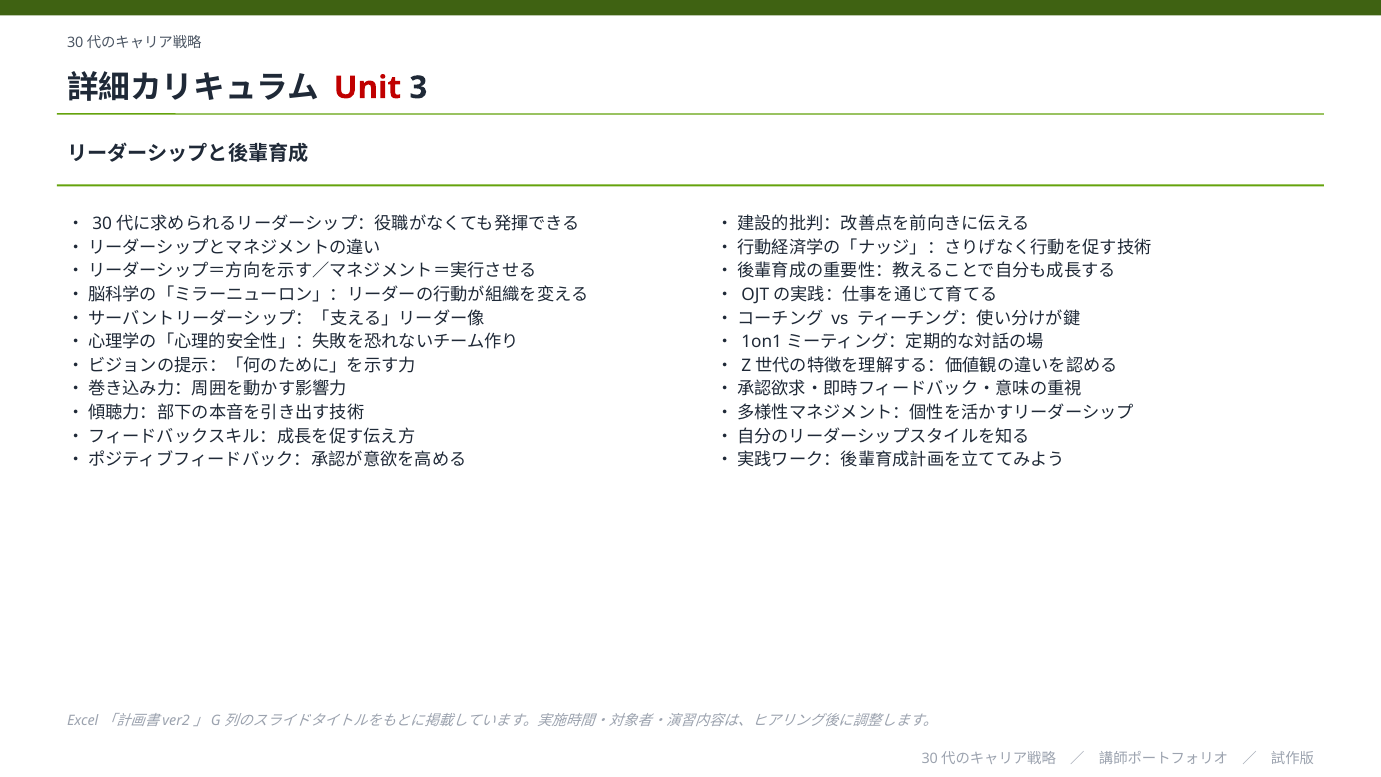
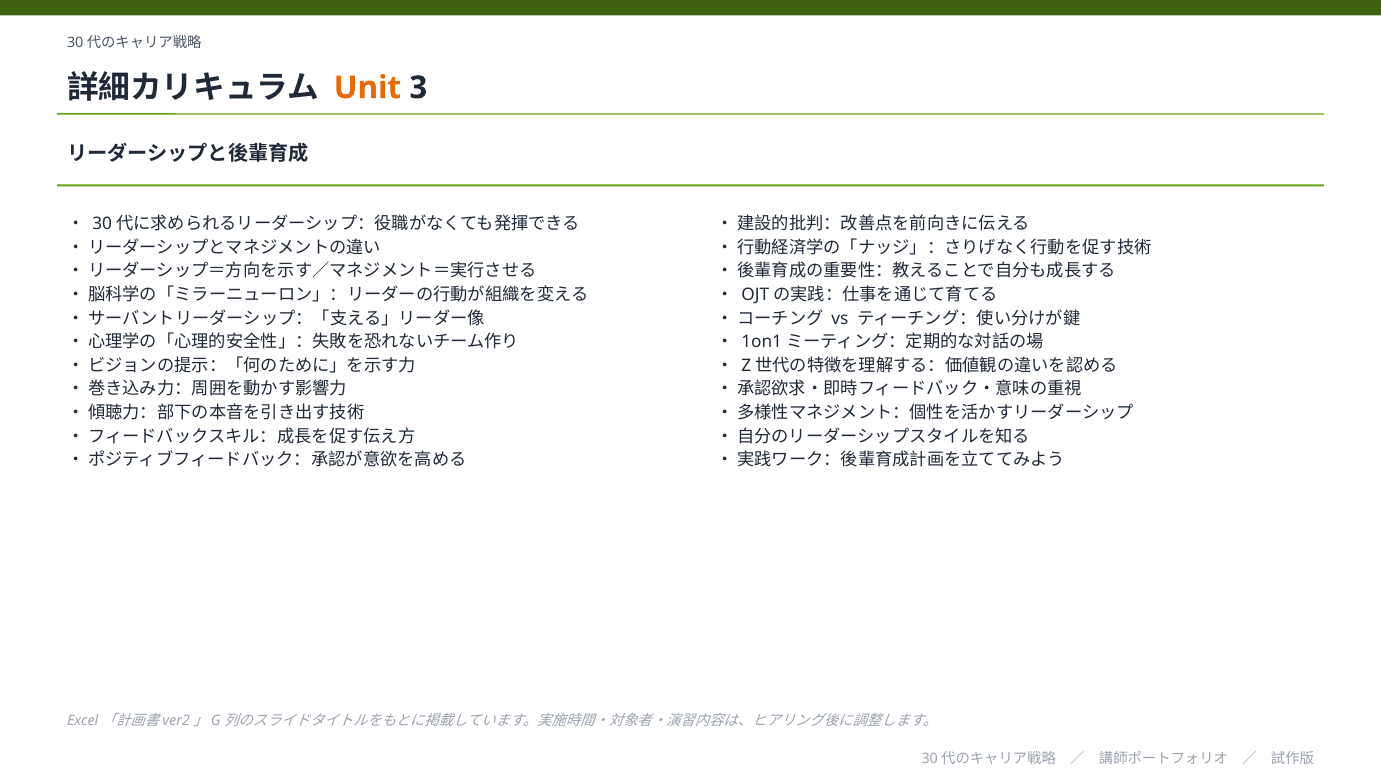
Unit colour: red -> orange
